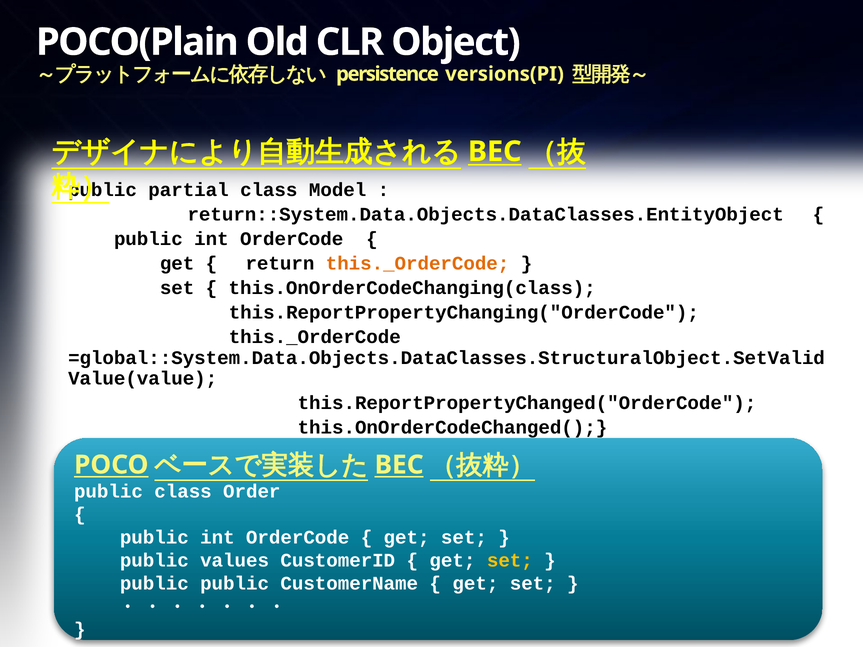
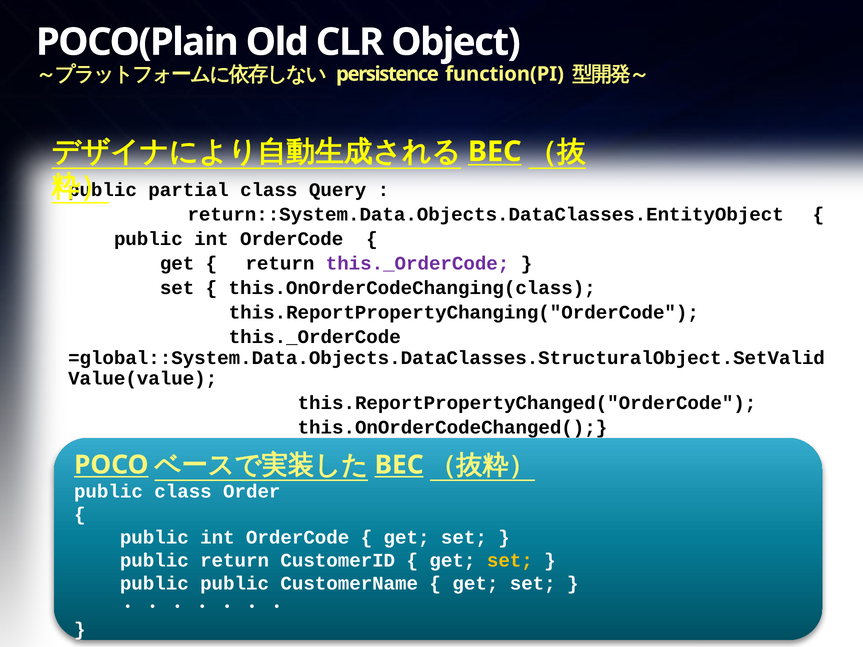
versions(PI: versions(PI -> function(PI
Model: Model -> Query
this._OrderCode at (418, 264) colour: orange -> purple
public values: values -> return
